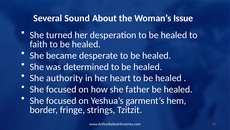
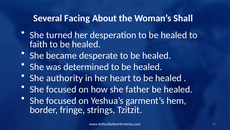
Sound: Sound -> Facing
Issue: Issue -> Shall
